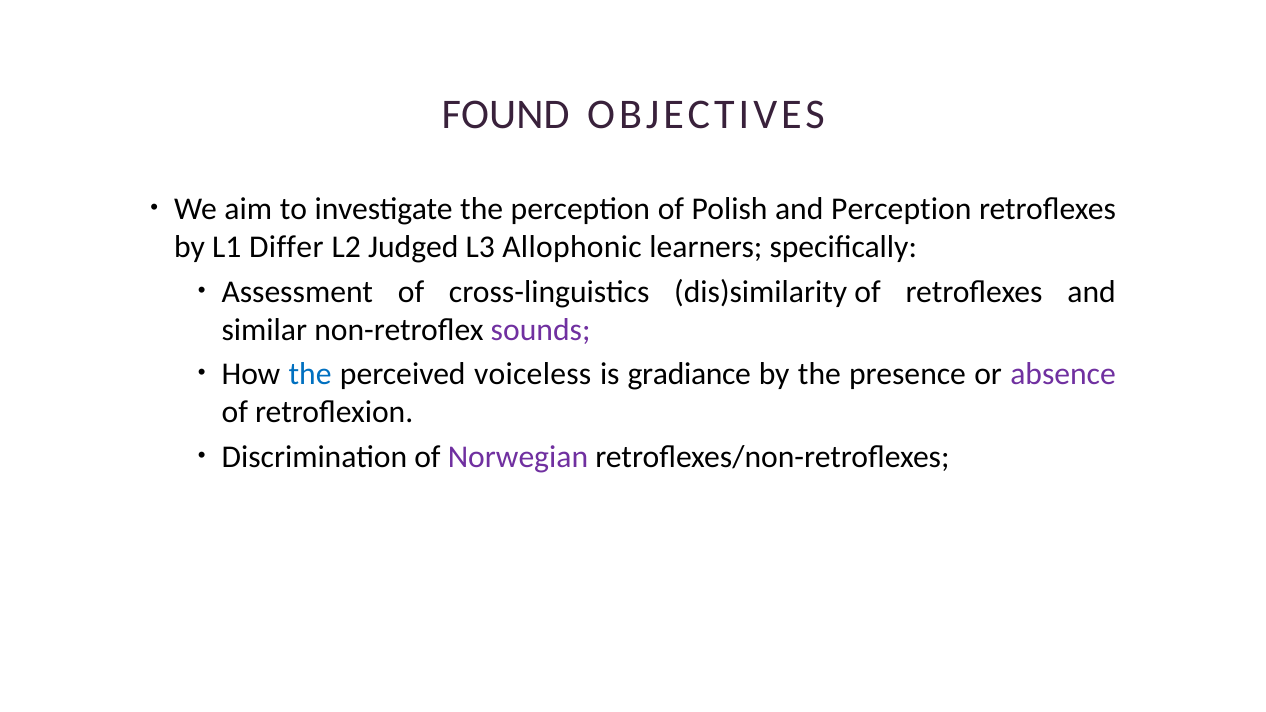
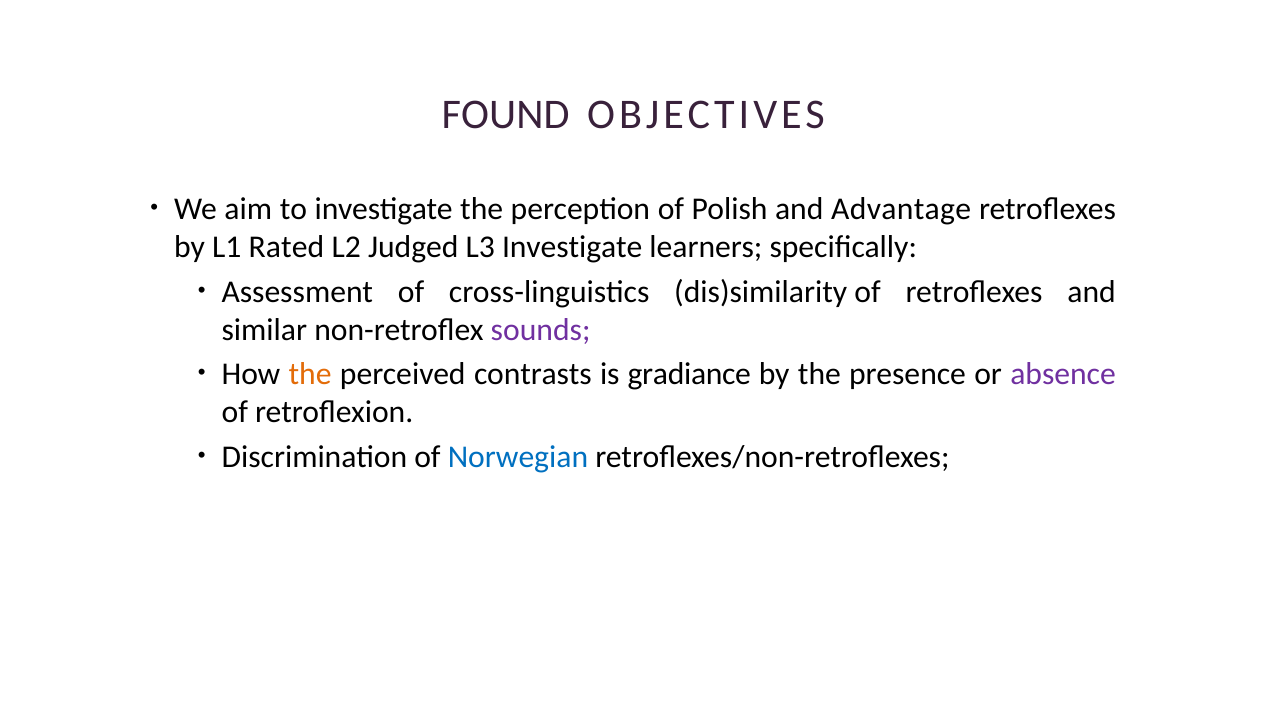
and Perception: Perception -> Advantage
Differ: Differ -> Rated
L3 Allophonic: Allophonic -> Investigate
the at (310, 374) colour: blue -> orange
voiceless: voiceless -> contrasts
Norwegian colour: purple -> blue
